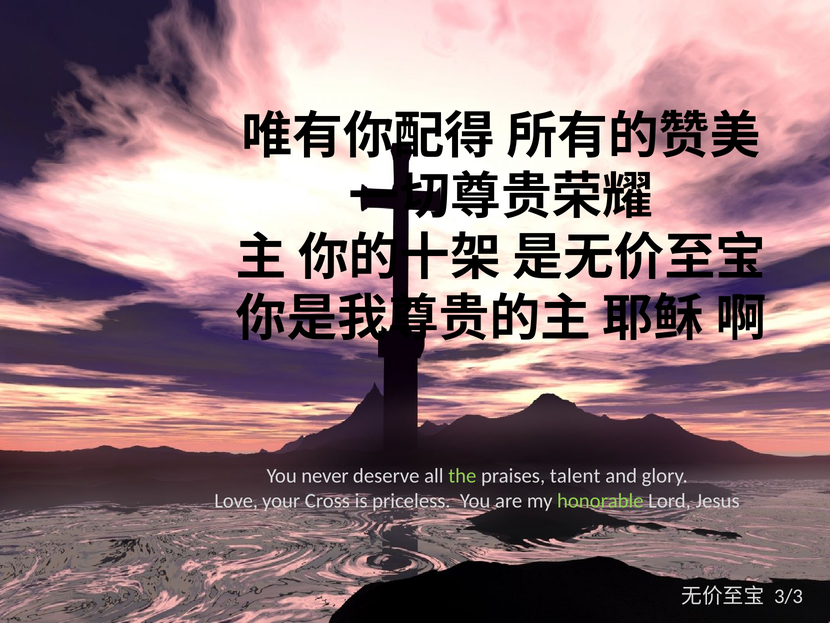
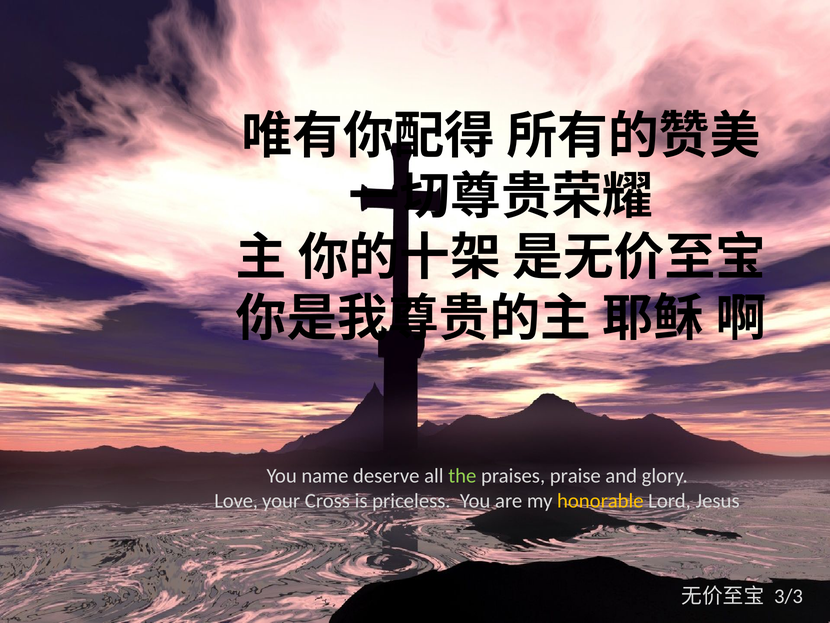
never: never -> name
talent: talent -> praise
honorable colour: light green -> yellow
